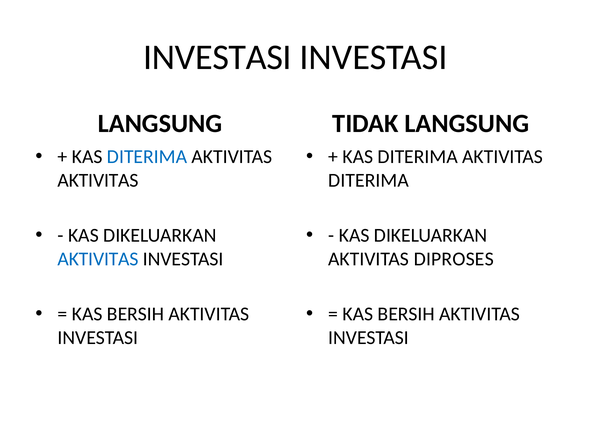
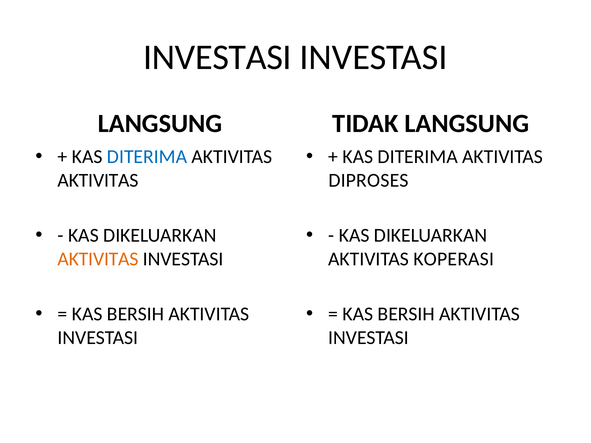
DITERIMA at (369, 180): DITERIMA -> DIPROSES
AKTIVITAS at (98, 259) colour: blue -> orange
DIPROSES: DIPROSES -> KOPERASI
